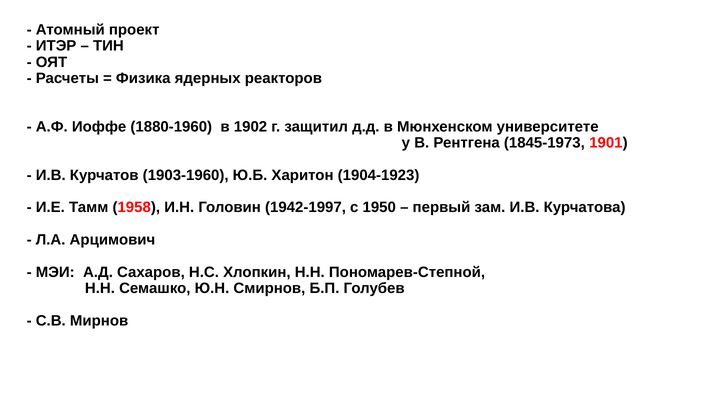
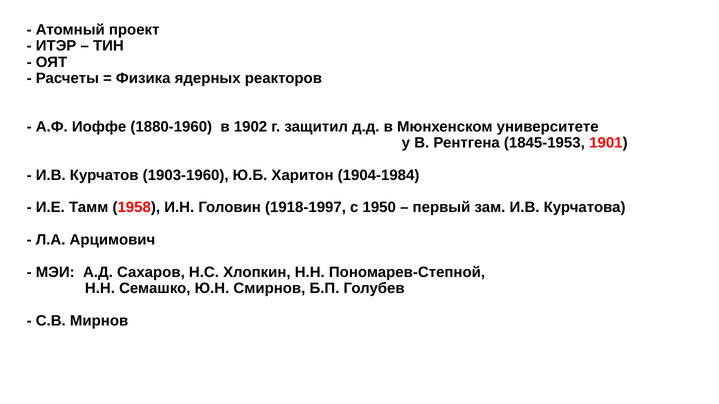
1845-1973: 1845-1973 -> 1845-1953
1904-1923: 1904-1923 -> 1904-1984
1942-1997: 1942-1997 -> 1918-1997
